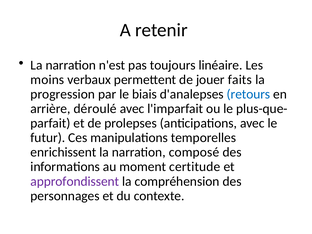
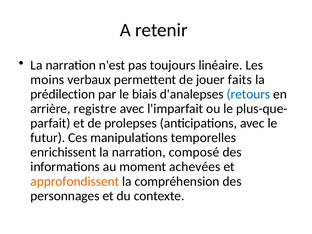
progression: progression -> prédilection
déroulé: déroulé -> registre
certitude: certitude -> achevées
approfondissent colour: purple -> orange
